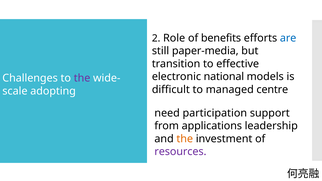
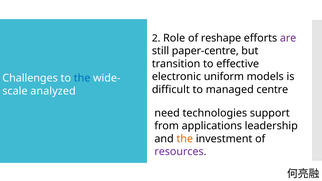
benefits: benefits -> reshape
are colour: blue -> purple
paper-media: paper-media -> paper-centre
national: national -> uniform
the at (82, 78) colour: purple -> blue
adopting: adopting -> analyzed
participation: participation -> technologies
